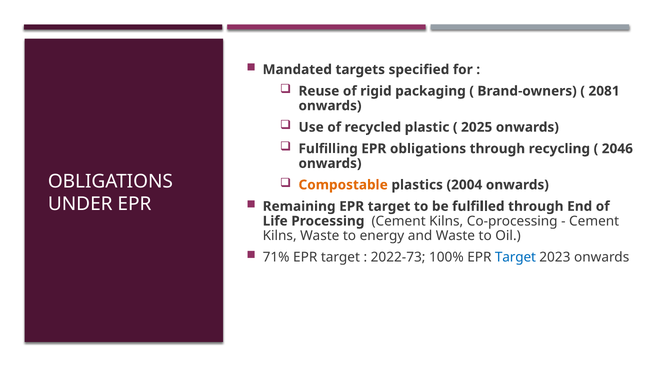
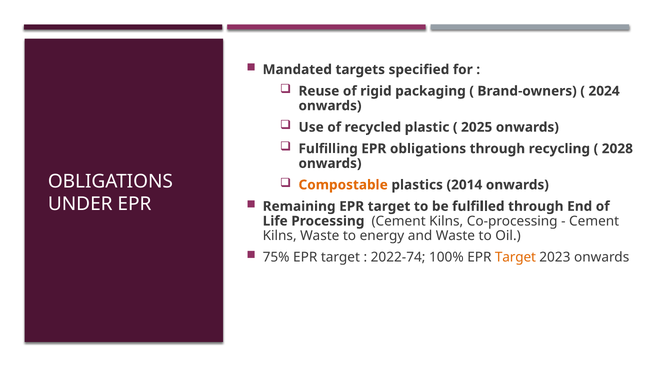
2081: 2081 -> 2024
2046: 2046 -> 2028
2004: 2004 -> 2014
71%: 71% -> 75%
2022-73: 2022-73 -> 2022-74
Target at (515, 257) colour: blue -> orange
